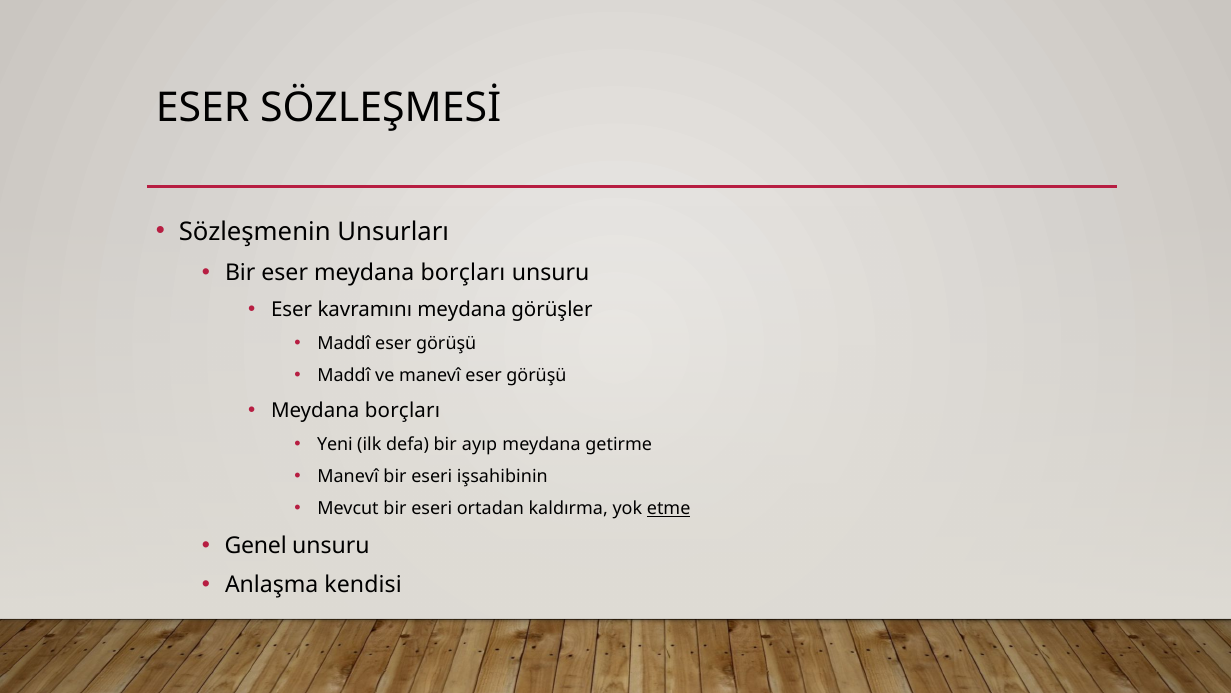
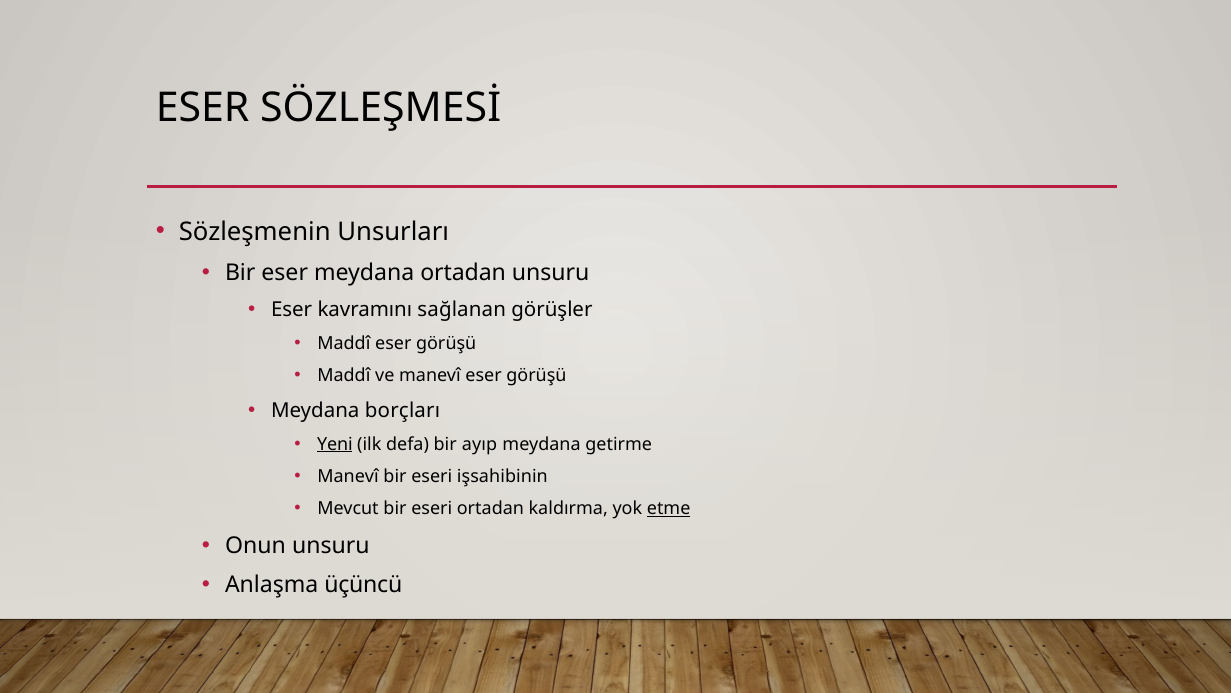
eser meydana borçları: borçları -> ortadan
kavramını meydana: meydana -> sağlanan
Yeni underline: none -> present
Genel: Genel -> Onun
kendisi: kendisi -> üçüncü
